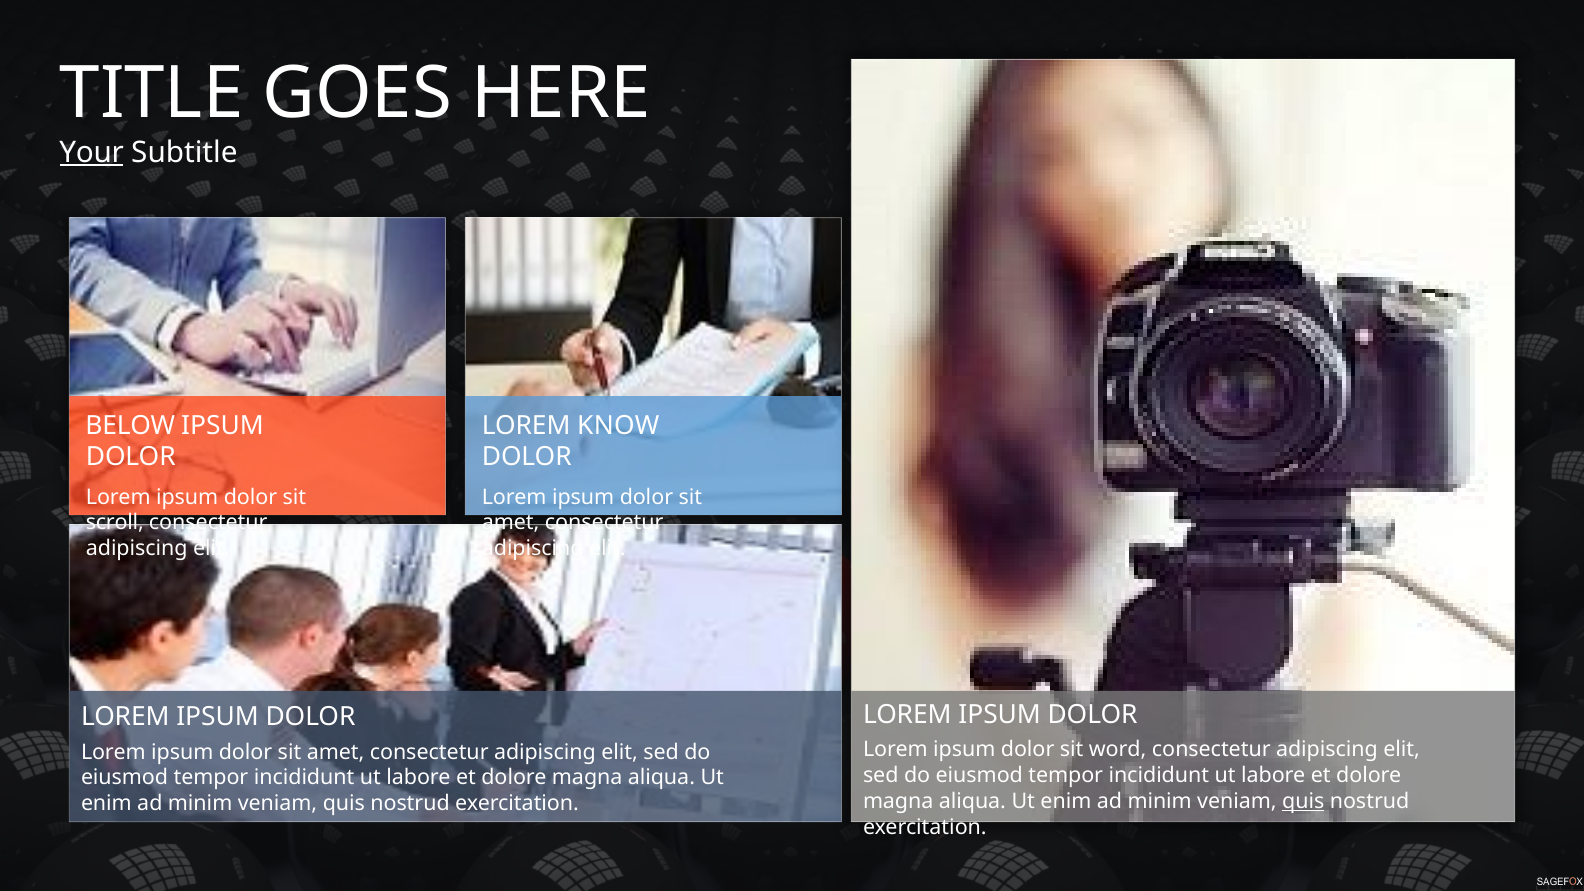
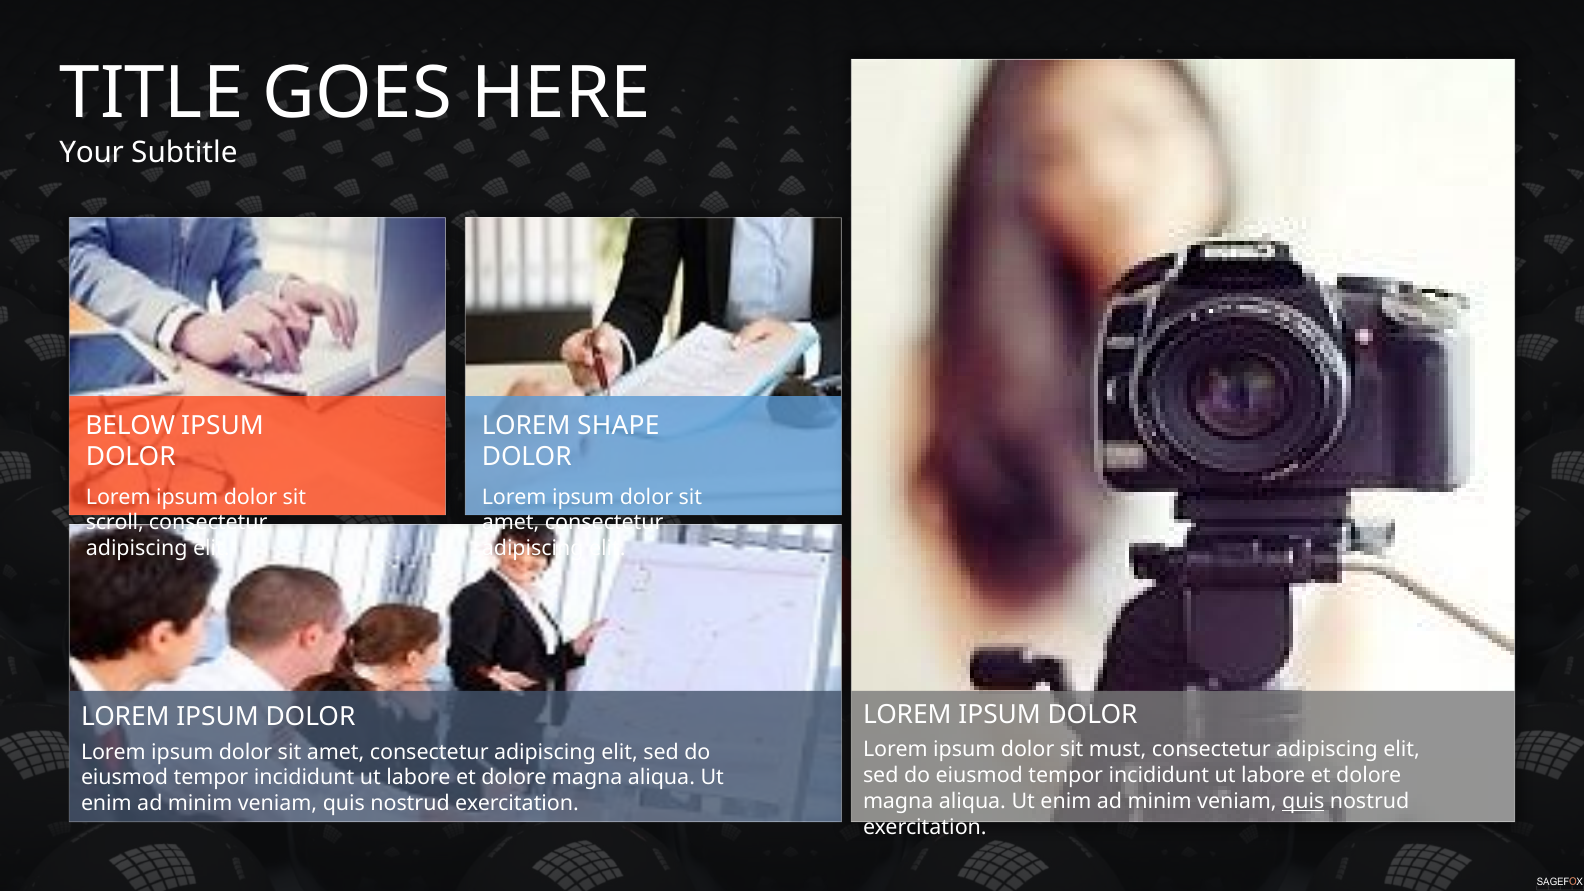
Your underline: present -> none
KNOW: KNOW -> SHAPE
word: word -> must
